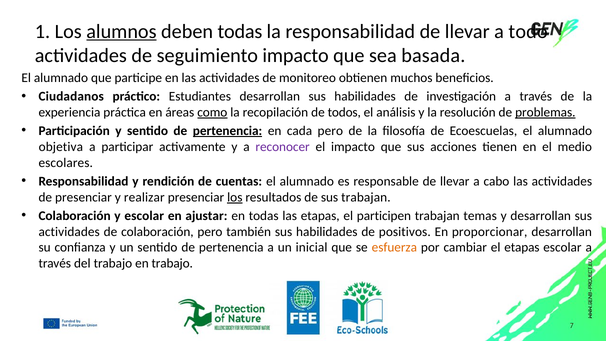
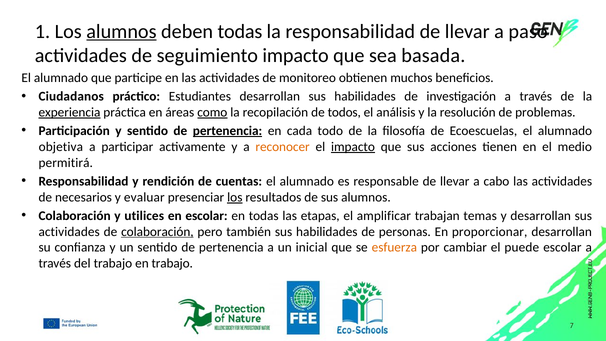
todo: todo -> paso
experiencia underline: none -> present
problemas underline: present -> none
cada pero: pero -> todo
reconocer colour: purple -> orange
impacto at (353, 147) underline: none -> present
escolares: escolares -> permitirá
de presenciar: presenciar -> necesarios
realizar: realizar -> evaluar
sus trabajan: trabajan -> alumnos
y escolar: escolar -> utilices
en ajustar: ajustar -> escolar
participen: participen -> amplificar
colaboración at (157, 232) underline: none -> present
positivos: positivos -> personas
el etapas: etapas -> puede
